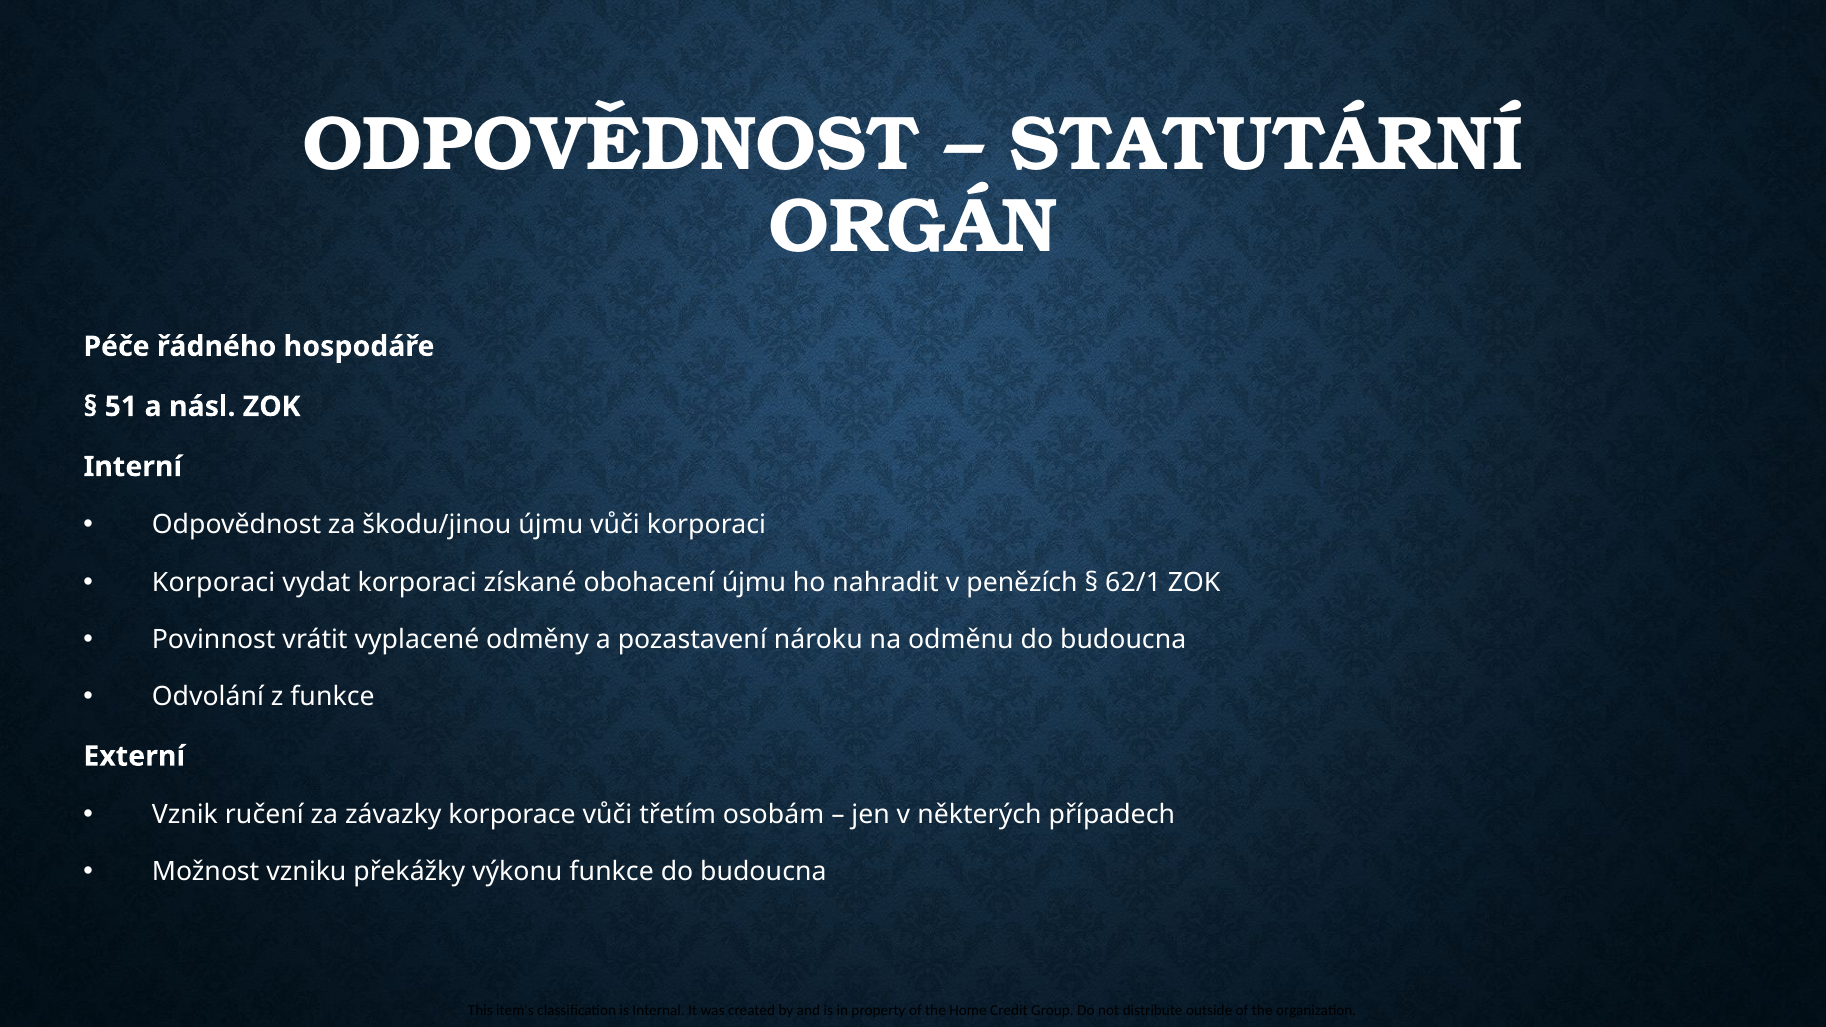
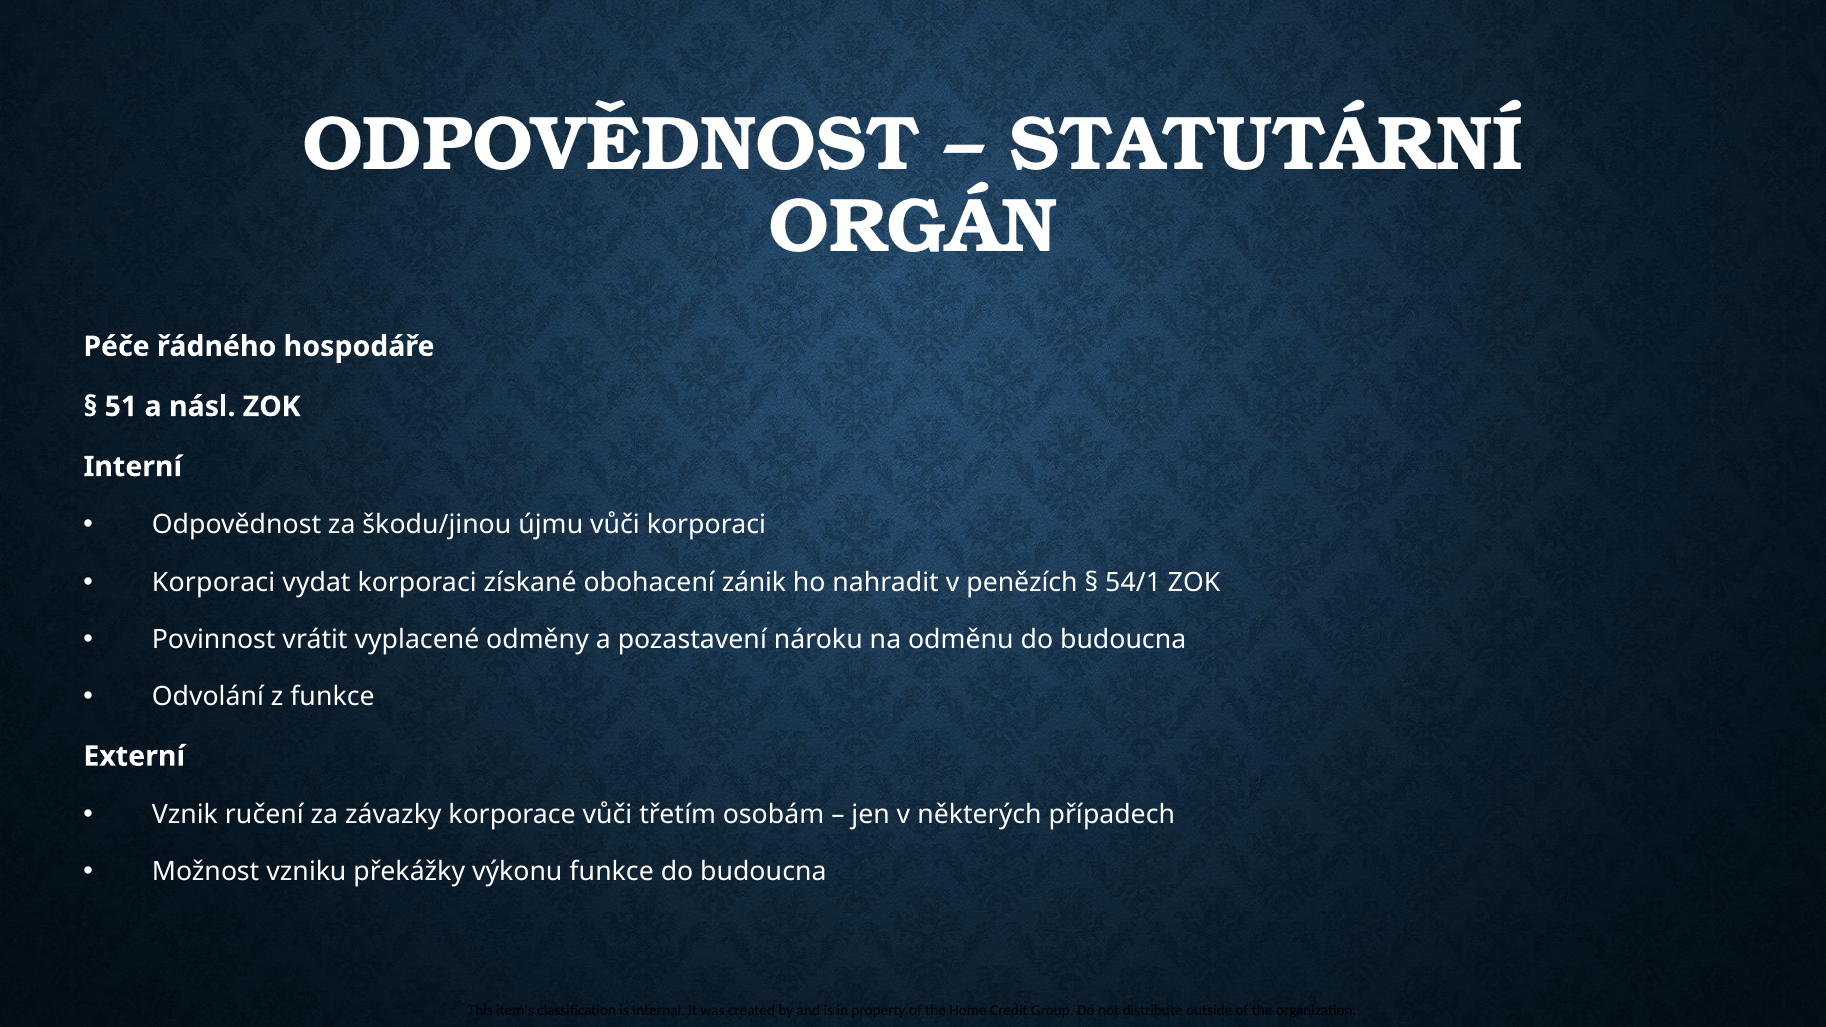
obohacení újmu: újmu -> zánik
62/1: 62/1 -> 54/1
